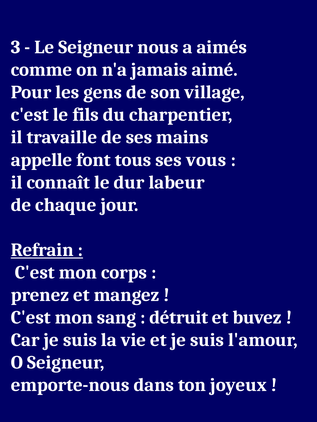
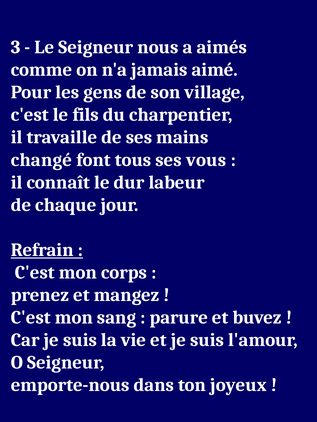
appelle: appelle -> changé
détruit: détruit -> parure
